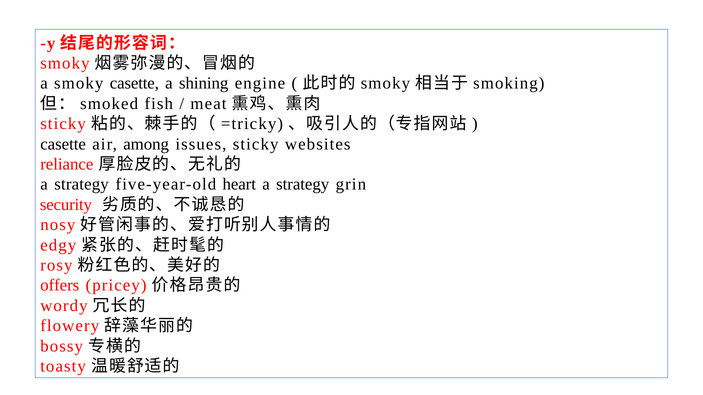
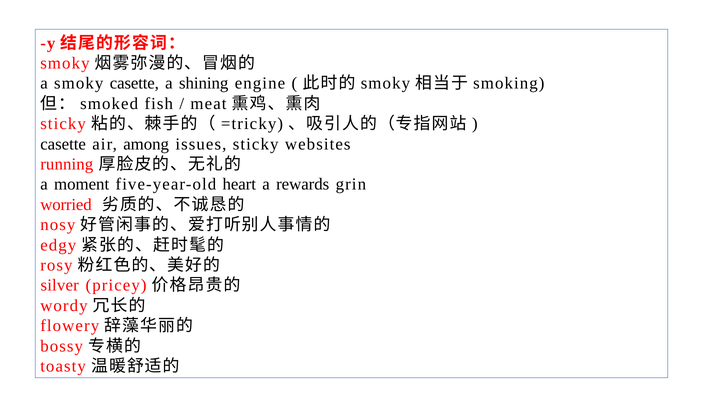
reliance: reliance -> running
strategy at (82, 185): strategy -> moment
strategy at (303, 185): strategy -> rewards
security: security -> worried
offers: offers -> silver
